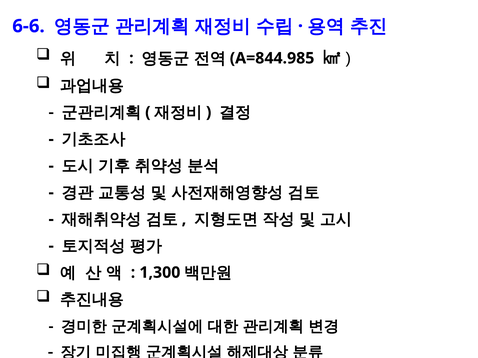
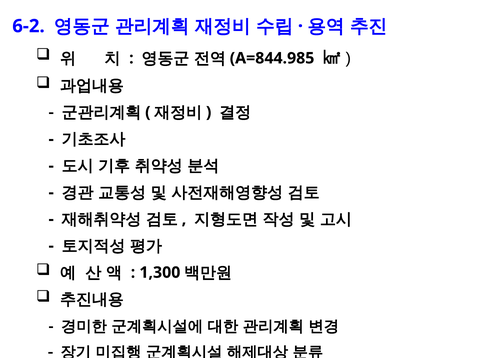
6-6: 6-6 -> 6-2
